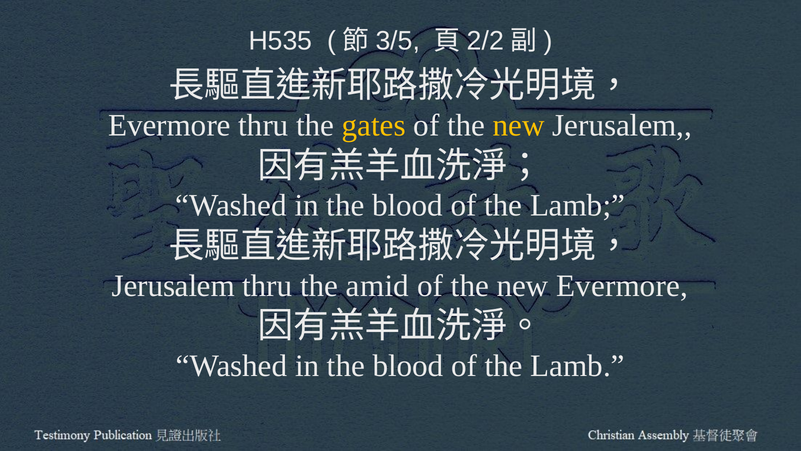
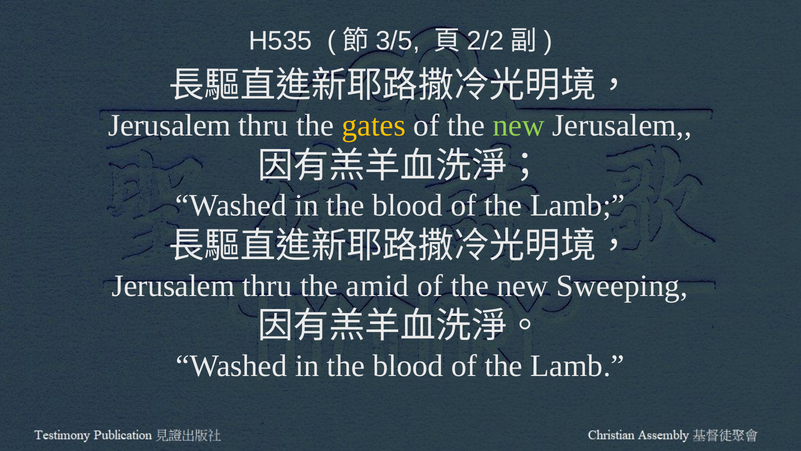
Evermore at (169, 125): Evermore -> Jerusalem
new at (519, 125) colour: yellow -> light green
new Evermore: Evermore -> Sweeping
